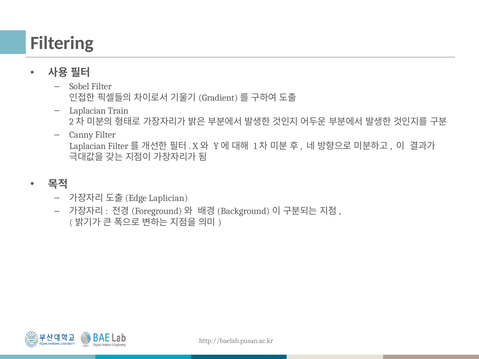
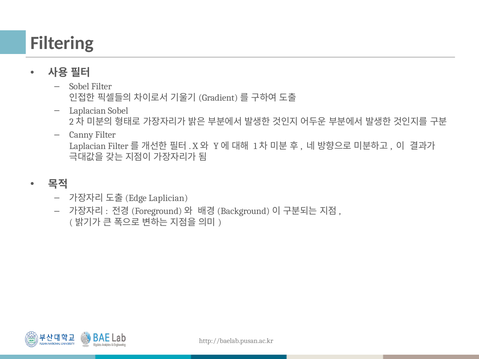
Laplacian Train: Train -> Sobel
